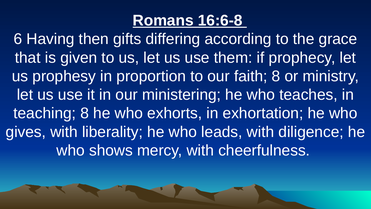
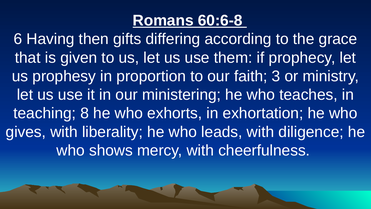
16:6-8: 16:6-8 -> 60:6-8
faith 8: 8 -> 3
